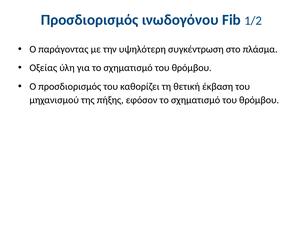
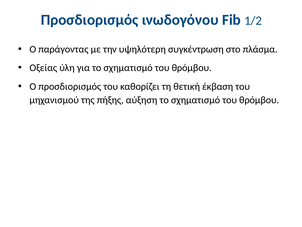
εφόσον: εφόσον -> αύξηση
